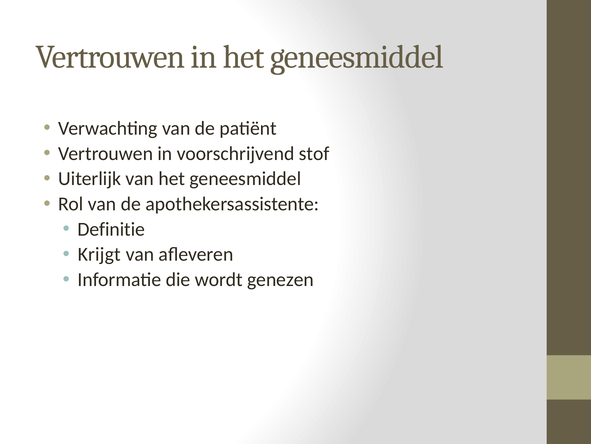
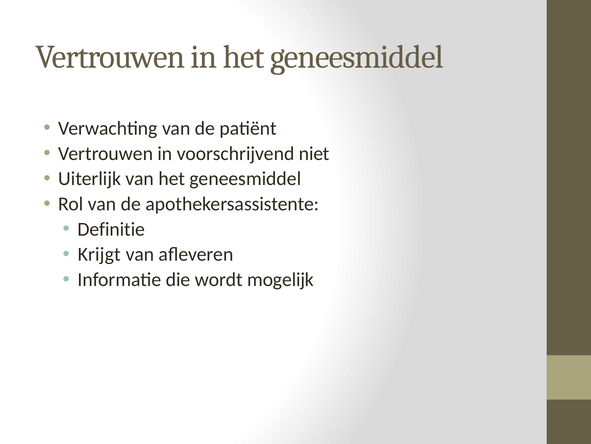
stof: stof -> niet
genezen: genezen -> mogelijk
